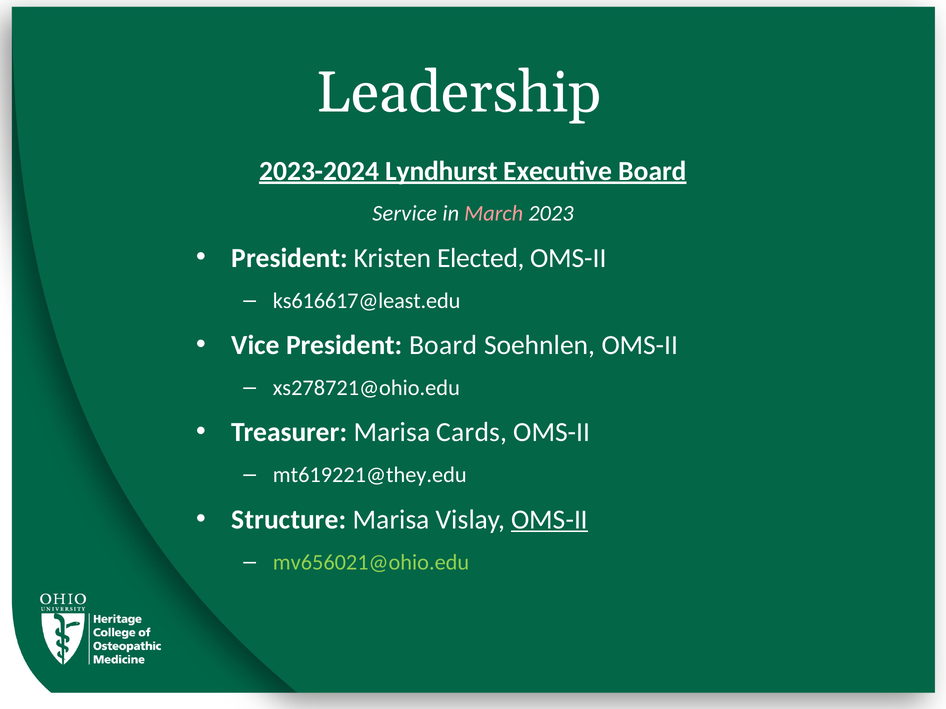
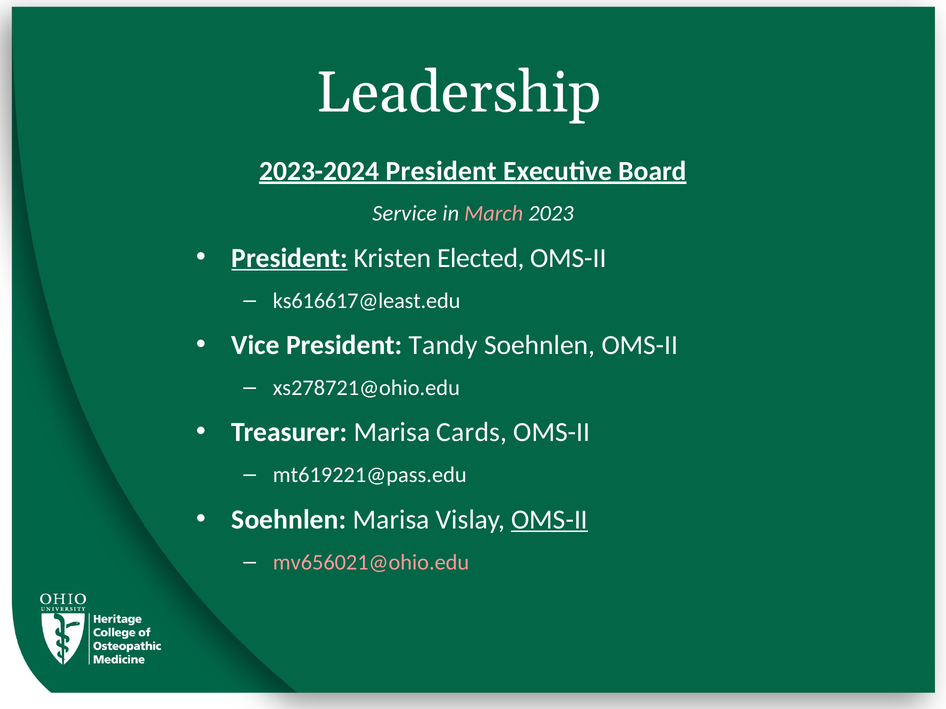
2023-2024 Lyndhurst: Lyndhurst -> President
President at (290, 258) underline: none -> present
President Board: Board -> Tandy
mt619221@they.edu: mt619221@they.edu -> mt619221@pass.edu
Structure at (289, 520): Structure -> Soehnlen
mv656021@ohio.edu colour: light green -> pink
